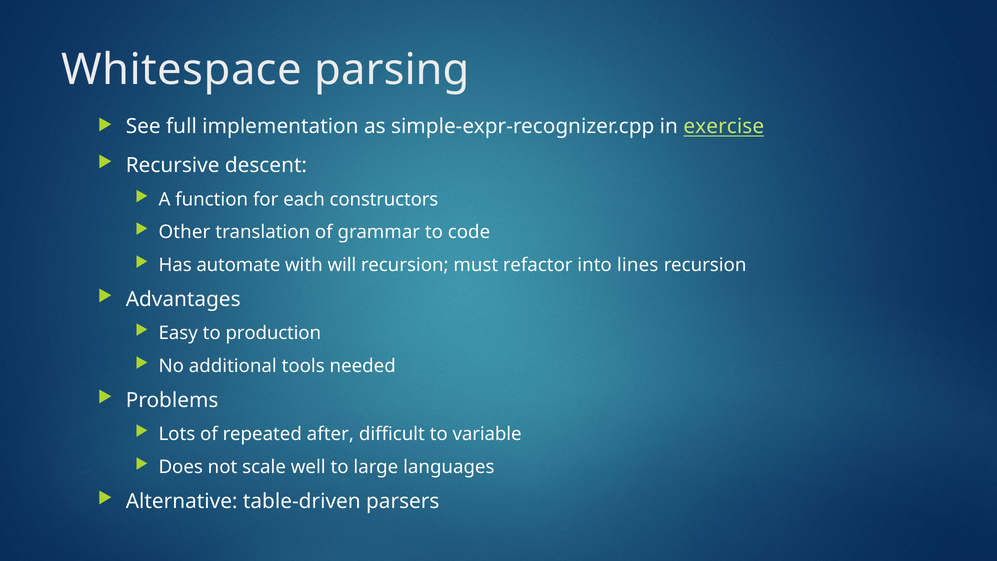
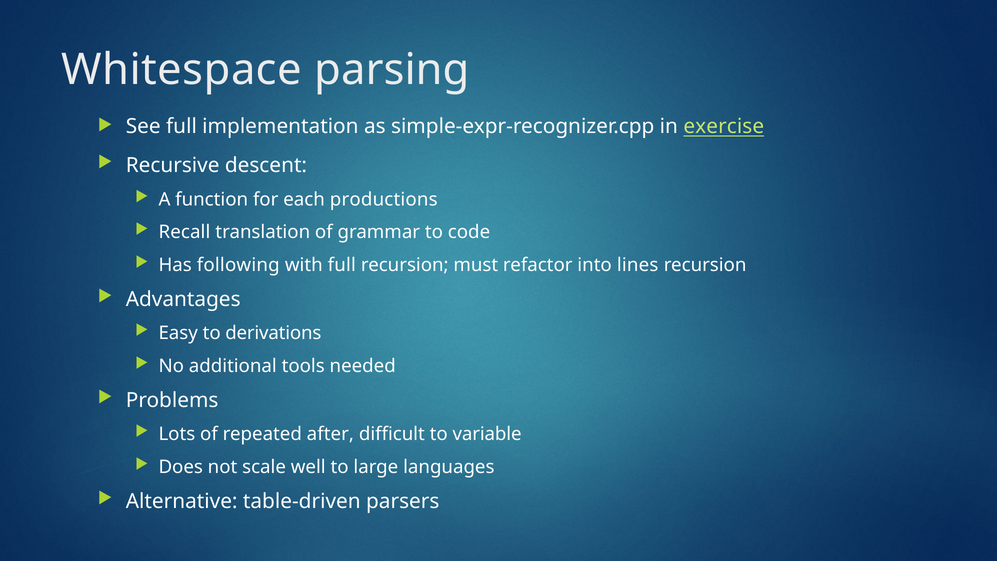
constructors: constructors -> productions
Other: Other -> Recall
automate: automate -> following
with will: will -> full
production: production -> derivations
